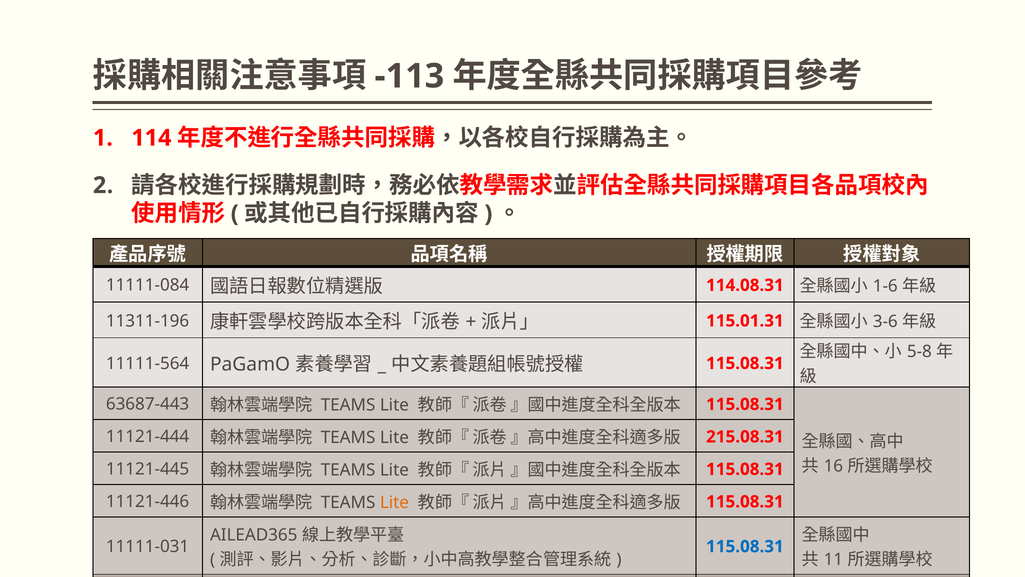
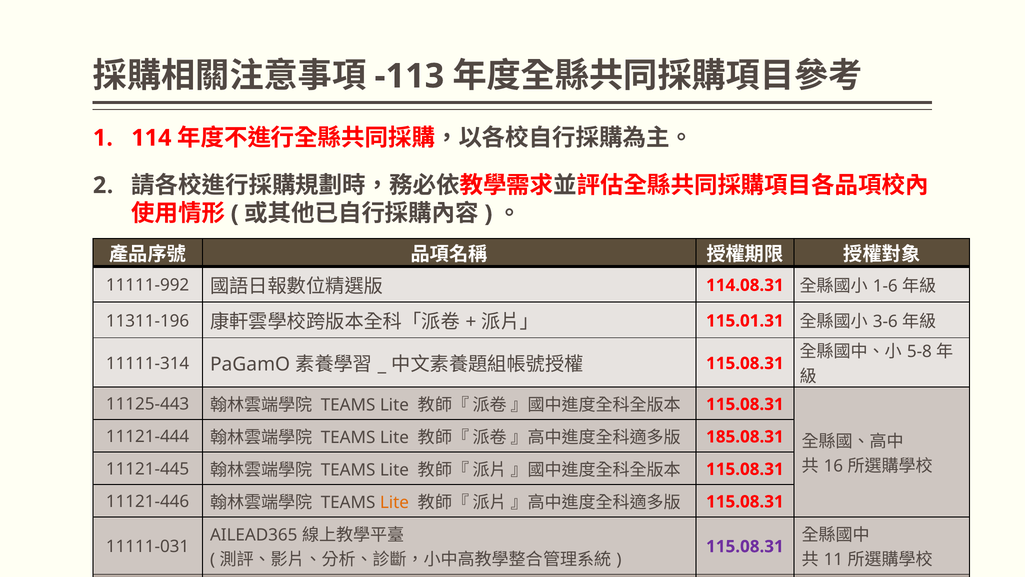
11111-084: 11111-084 -> 11111-992
11111-564: 11111-564 -> 11111-314
63687-443: 63687-443 -> 11125-443
215.08.31: 215.08.31 -> 185.08.31
115.08.31 at (745, 546) colour: blue -> purple
